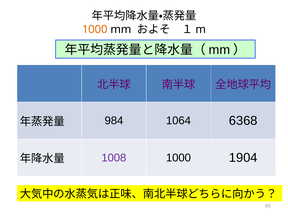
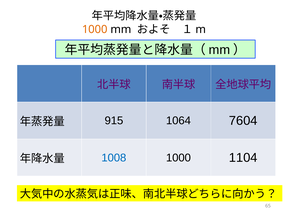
984: 984 -> 915
6368: 6368 -> 7604
1008 colour: purple -> blue
1904: 1904 -> 1104
